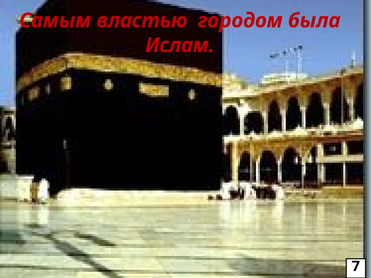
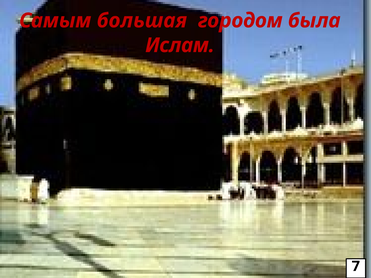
властью: властью -> большая
